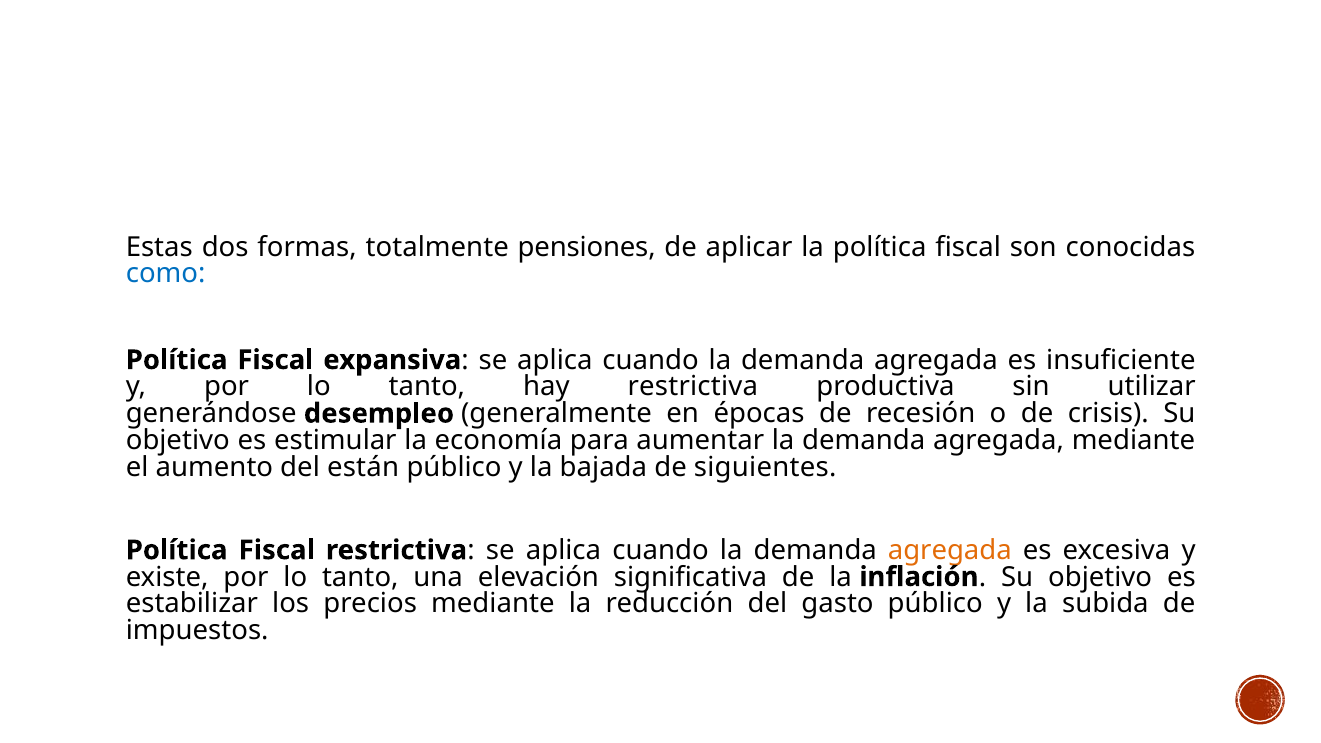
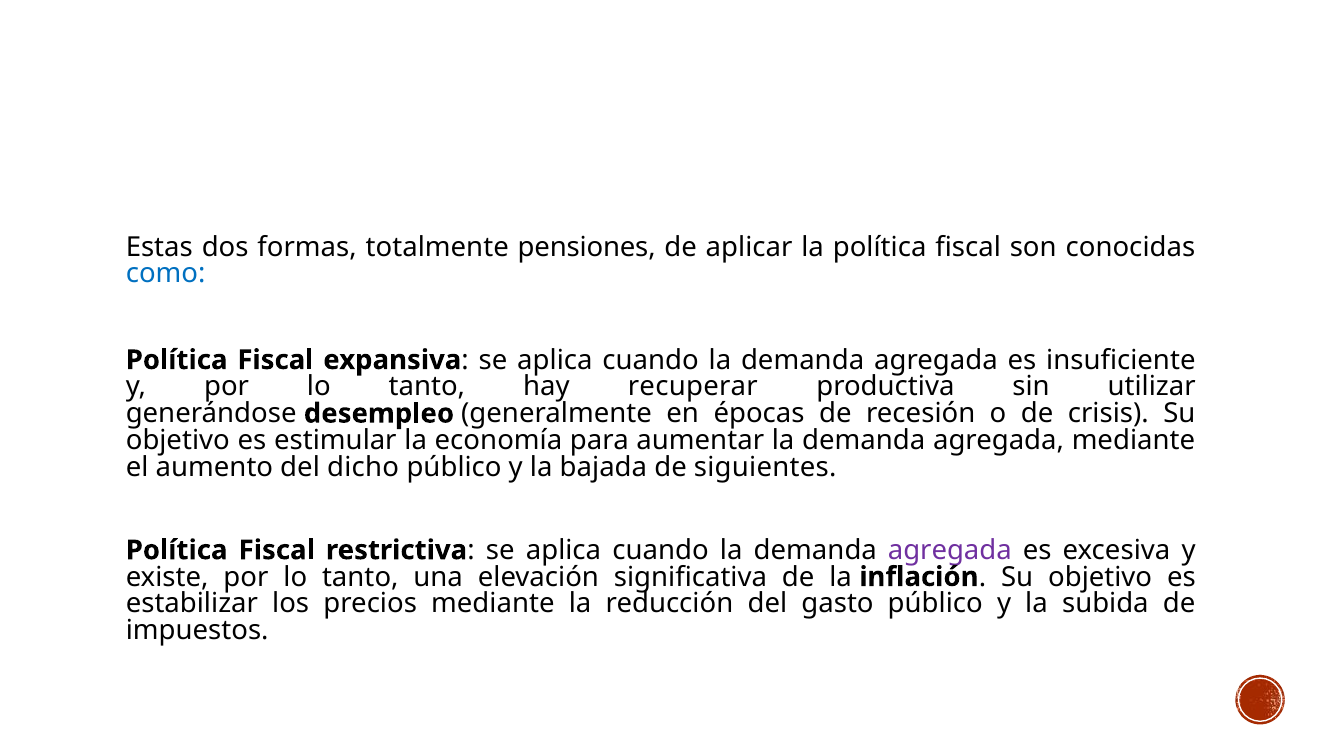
hay restrictiva: restrictiva -> recuperar
están: están -> dicho
agregada at (950, 550) colour: orange -> purple
